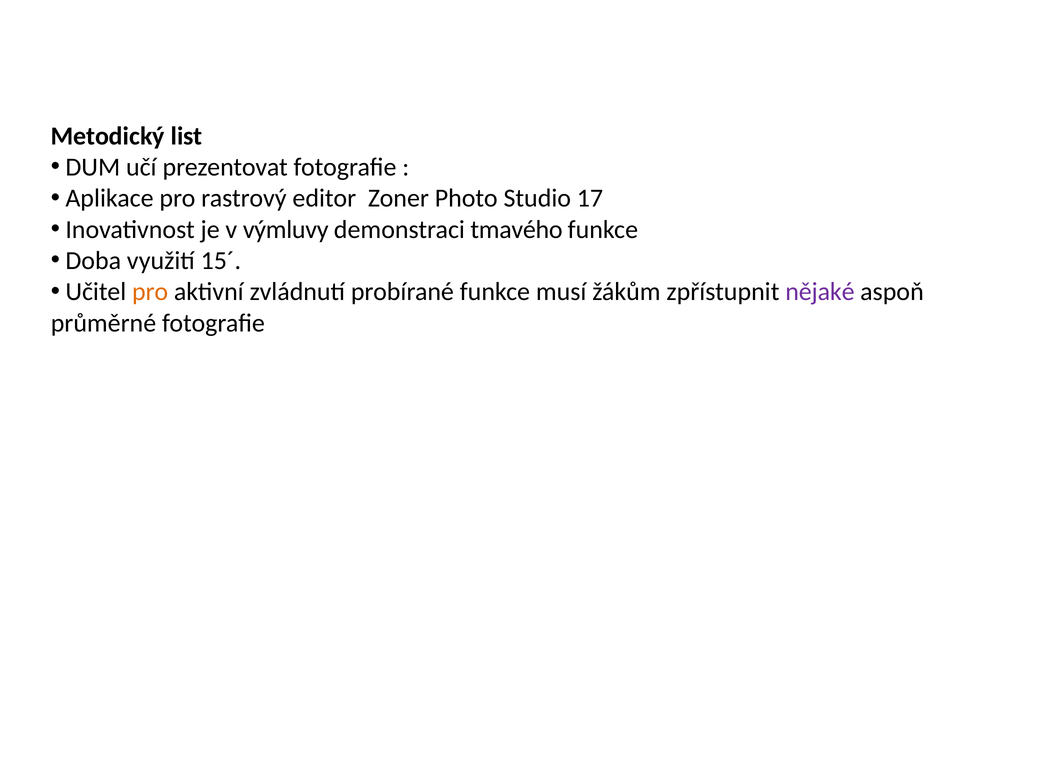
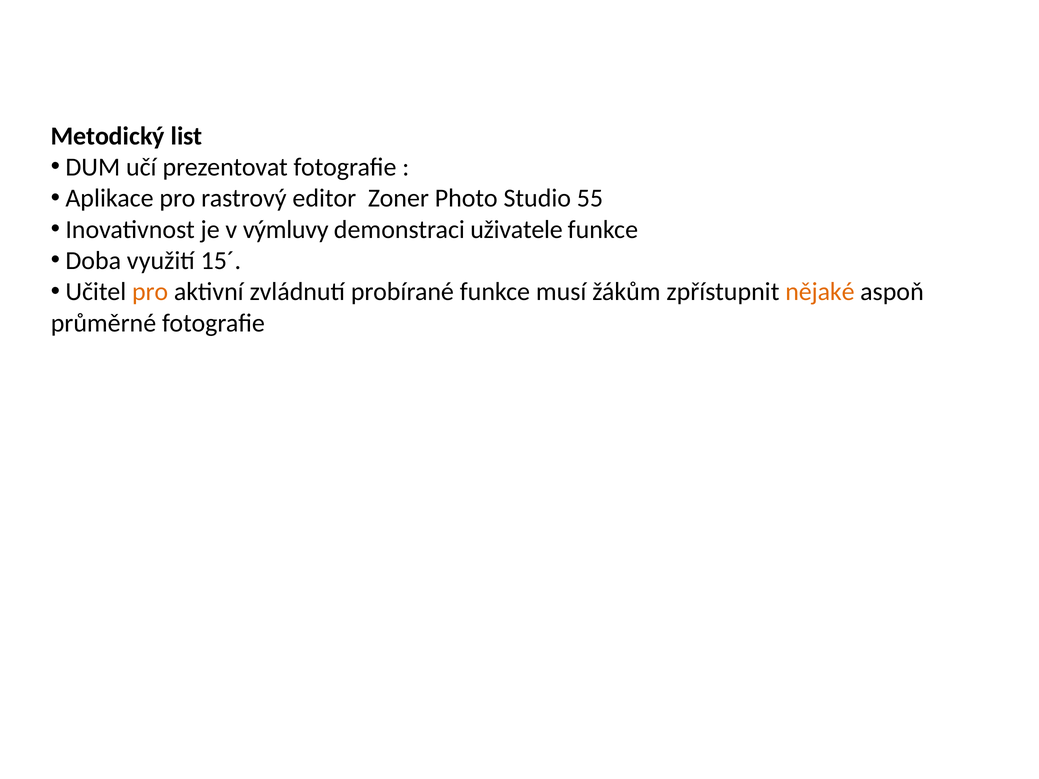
17: 17 -> 55
tmavého: tmavého -> uživatele
nějaké colour: purple -> orange
